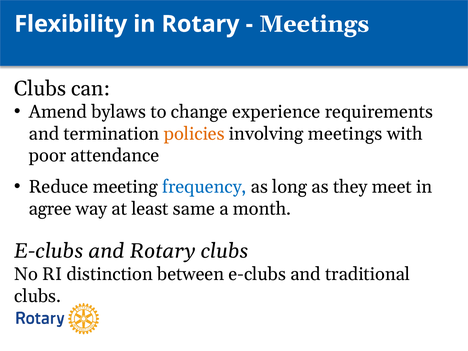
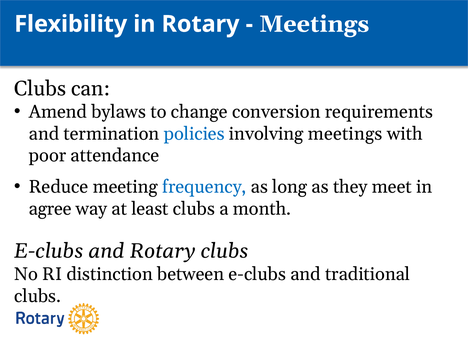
experience: experience -> conversion
policies colour: orange -> blue
least same: same -> clubs
